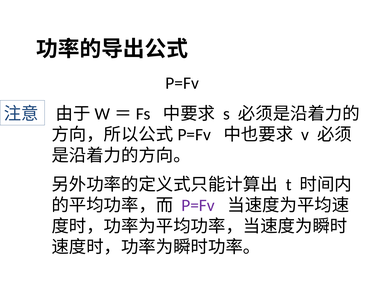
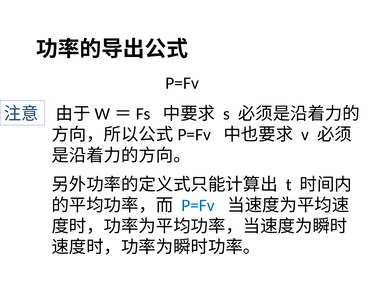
P=Fv at (198, 206) colour: purple -> blue
